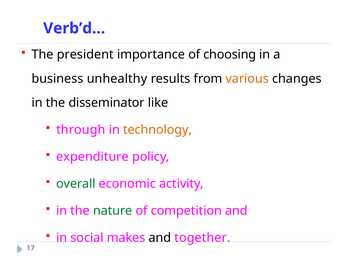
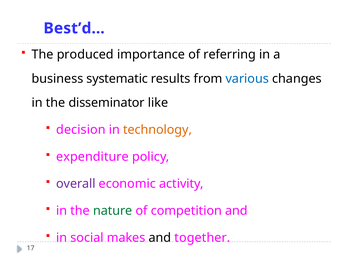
Verb’d…: Verb’d… -> Best’d…
president: president -> produced
choosing: choosing -> referring
unhealthy: unhealthy -> systematic
various colour: orange -> blue
through: through -> decision
overall colour: green -> purple
